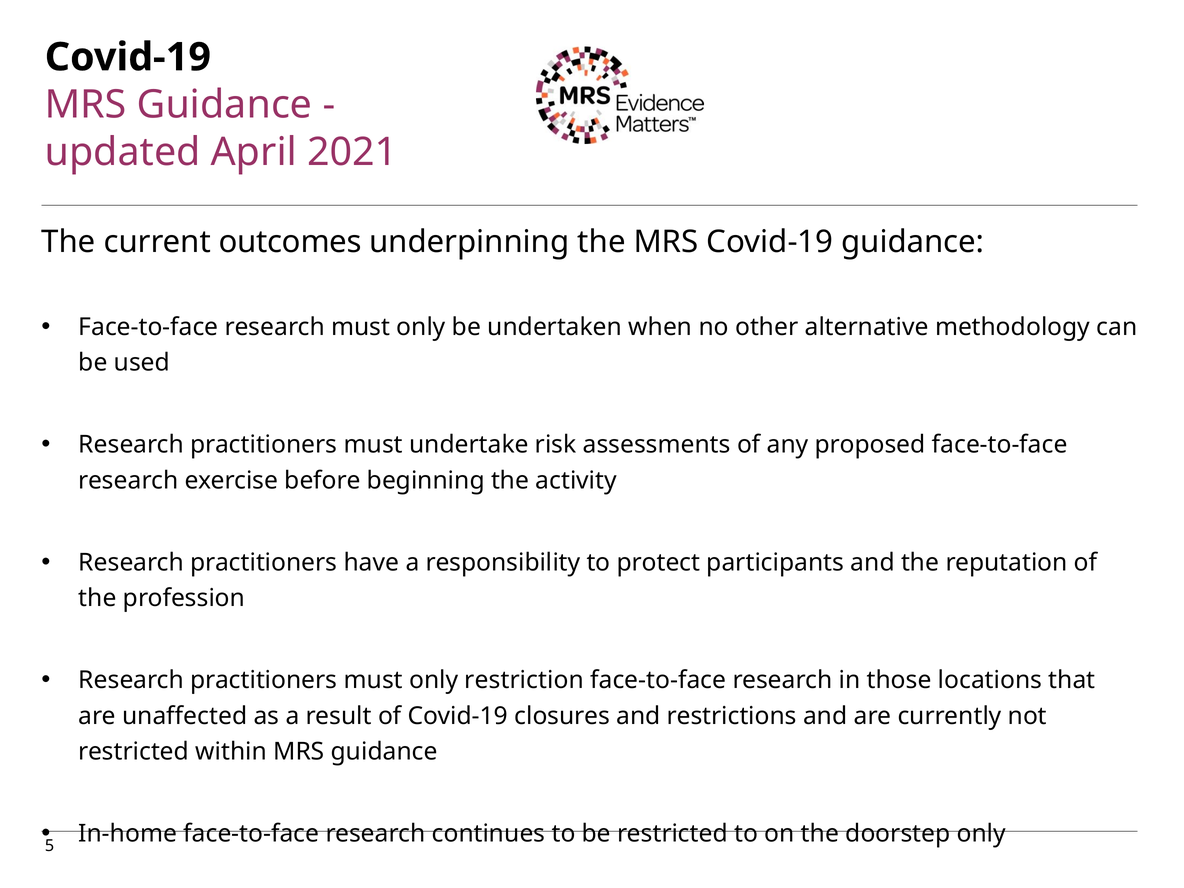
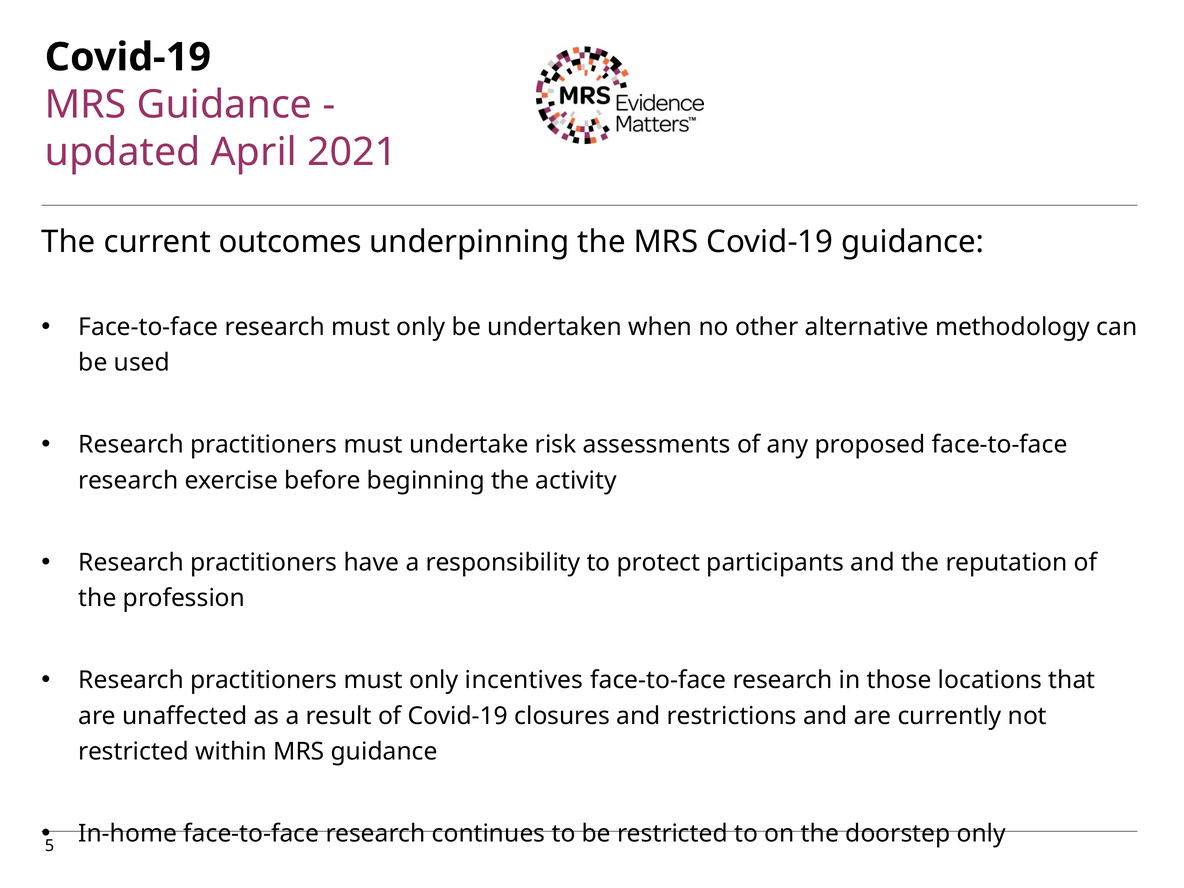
restriction: restriction -> incentives
